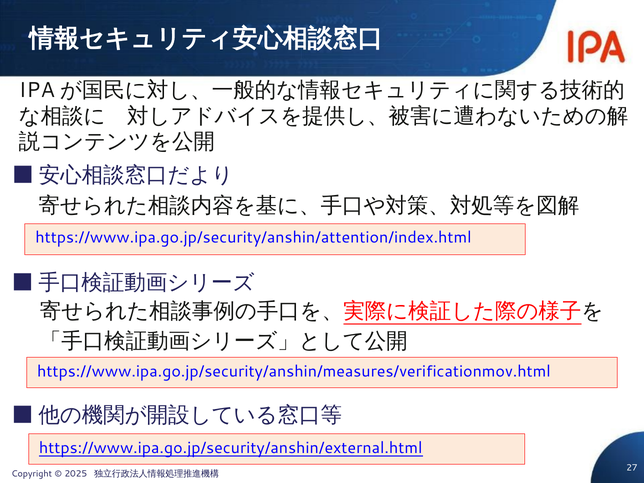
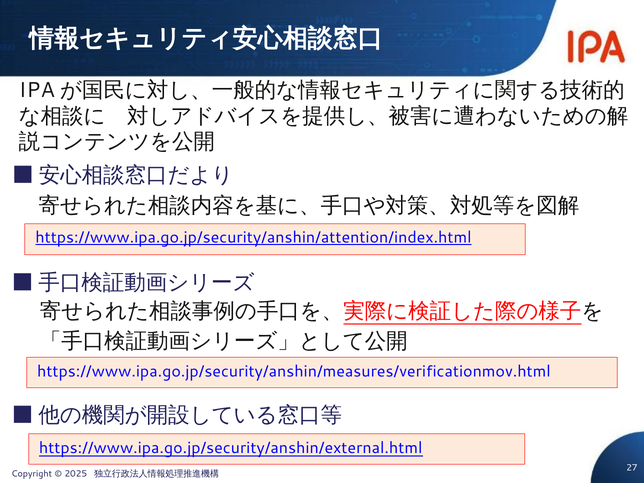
https://www.ipa.go.jp/security/anshin/attention/index.html underline: none -> present
